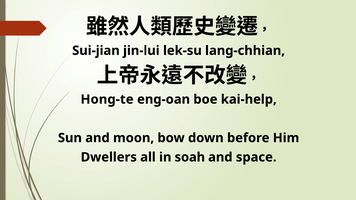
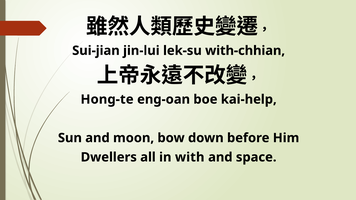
lang-chhian: lang-chhian -> with-chhian
soah: soah -> with
